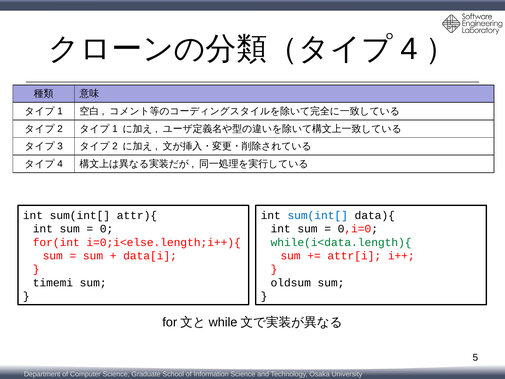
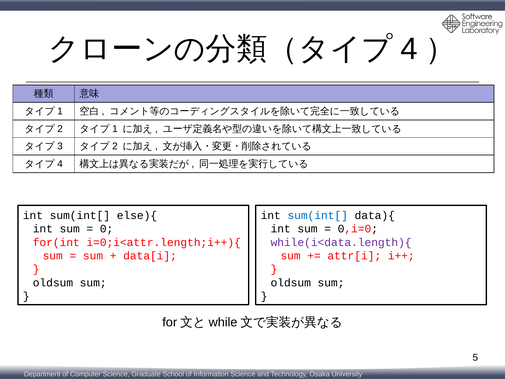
attr){: attr){ -> else){
i=0;i<else.length;i++){: i=0;i<else.length;i++){ -> i=0;i<attr.length;i++){
while(i<data.length){ colour: green -> purple
timemi at (53, 283): timemi -> oldsum
